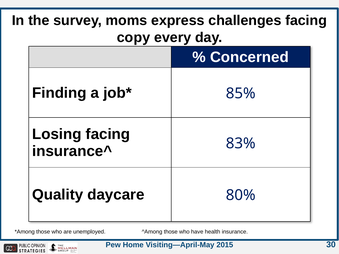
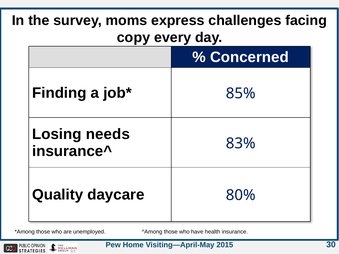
Losing facing: facing -> needs
